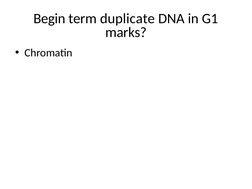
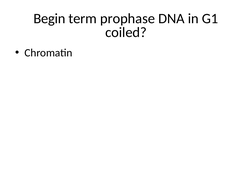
duplicate: duplicate -> prophase
marks: marks -> coiled
